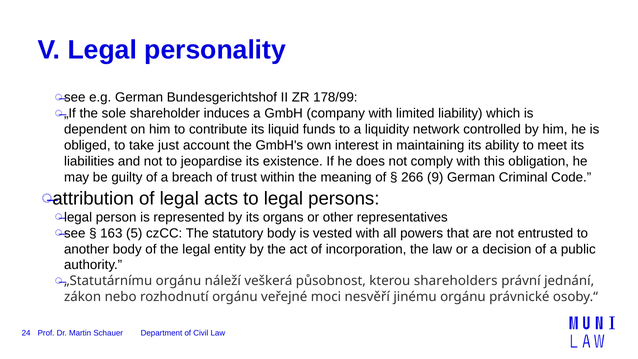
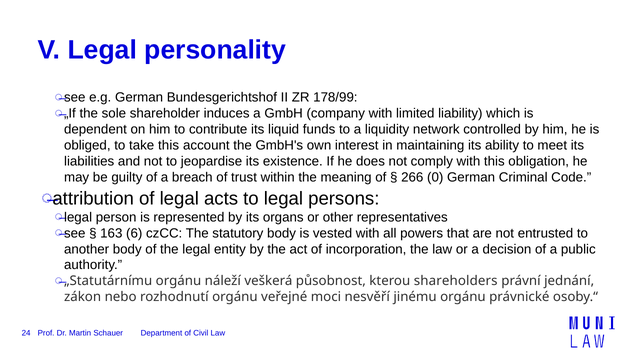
take just: just -> this
9: 9 -> 0
5: 5 -> 6
